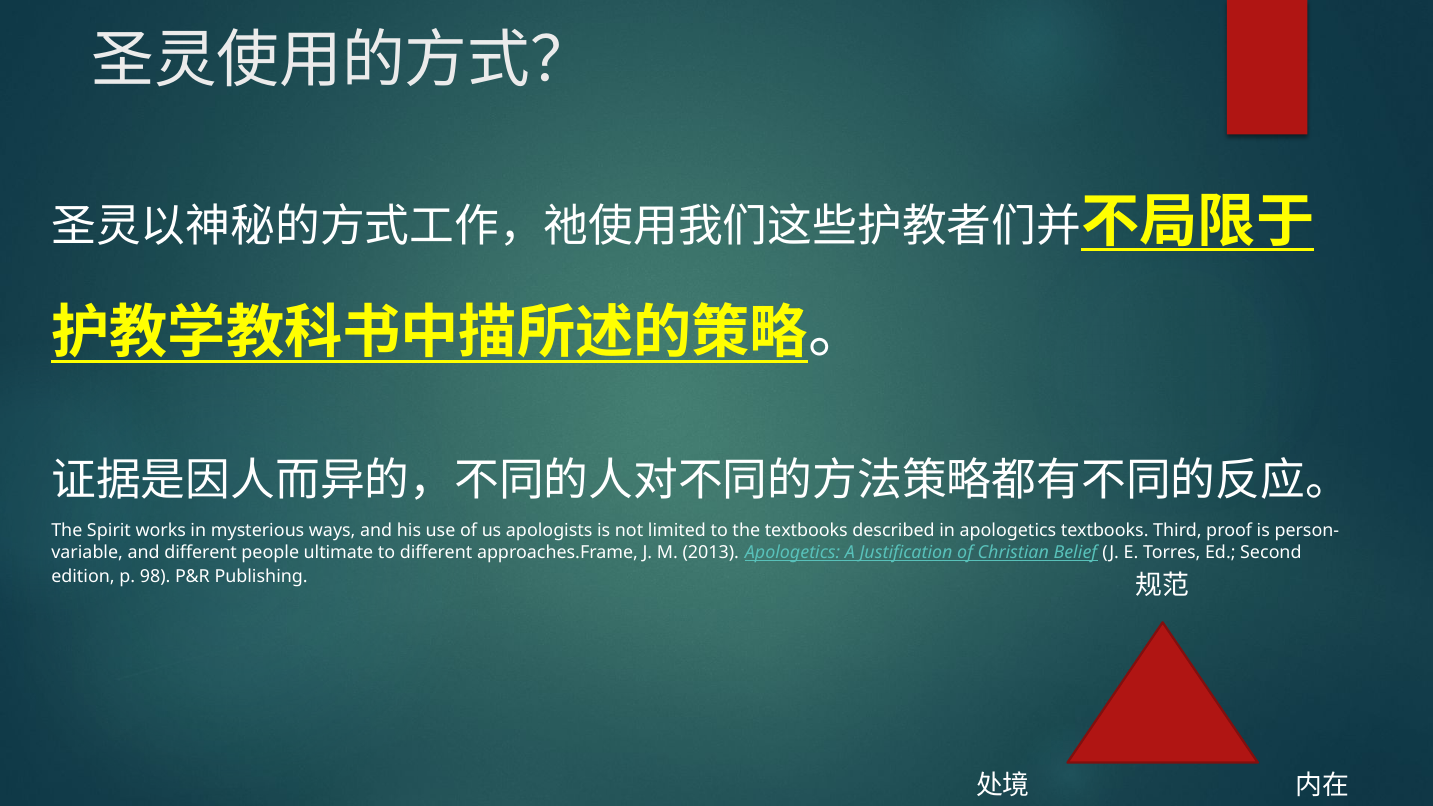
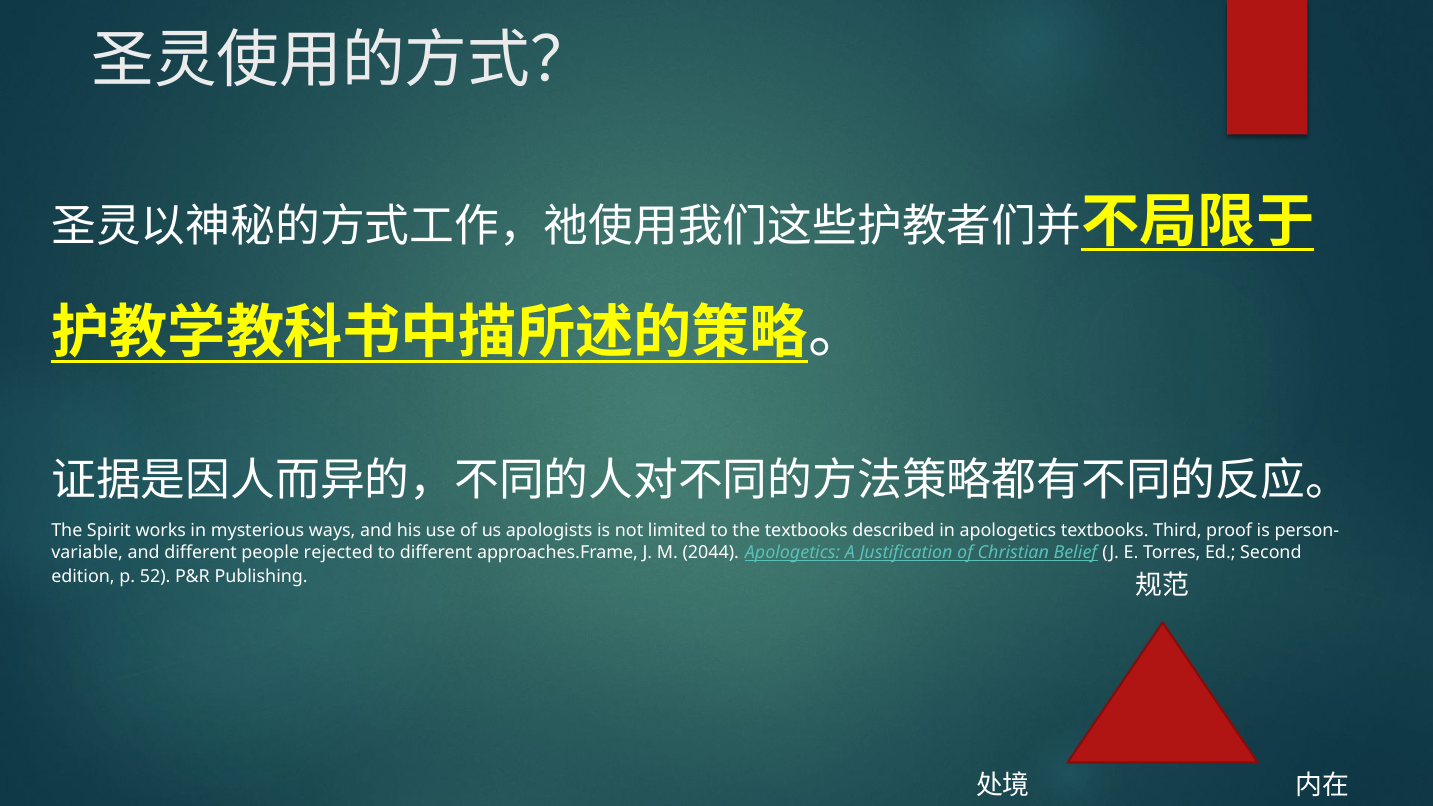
ultimate: ultimate -> rejected
2013: 2013 -> 2044
98: 98 -> 52
